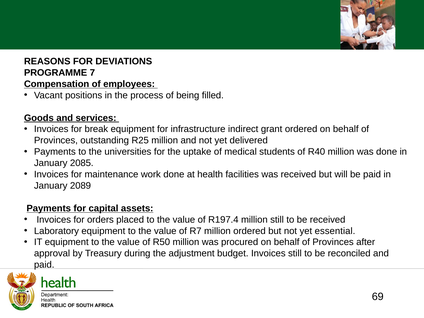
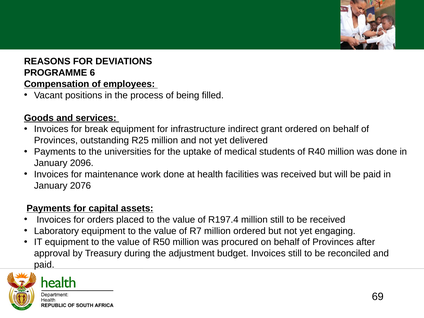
7: 7 -> 6
2085: 2085 -> 2096
2089: 2089 -> 2076
essential: essential -> engaging
